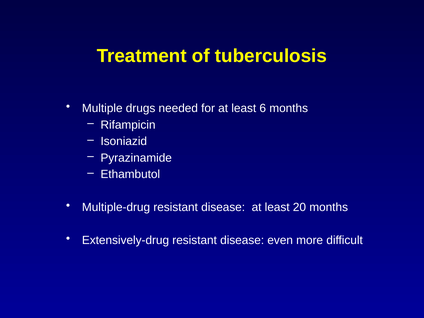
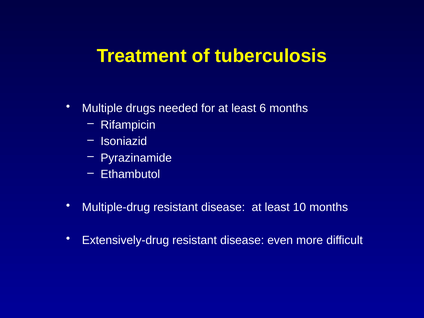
20: 20 -> 10
